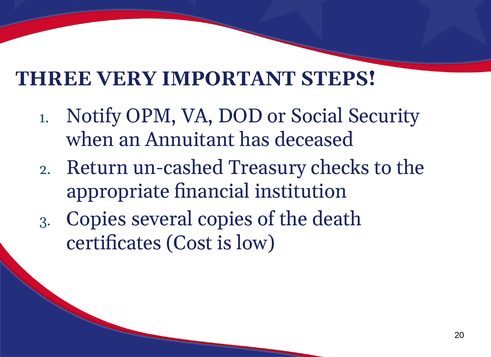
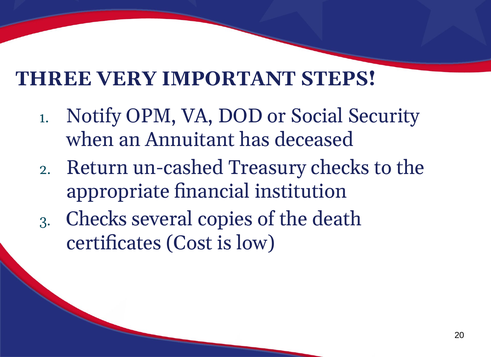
Copies at (96, 219): Copies -> Checks
